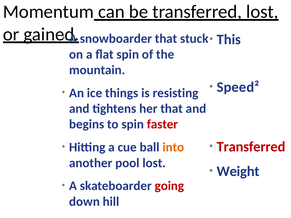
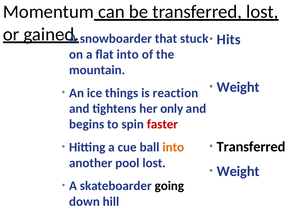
This: This -> Hits
flat spin: spin -> into
Speed² at (238, 87): Speed² -> Weight
resisting: resisting -> reaction
her that: that -> only
Transferred at (251, 147) colour: red -> black
going colour: red -> black
